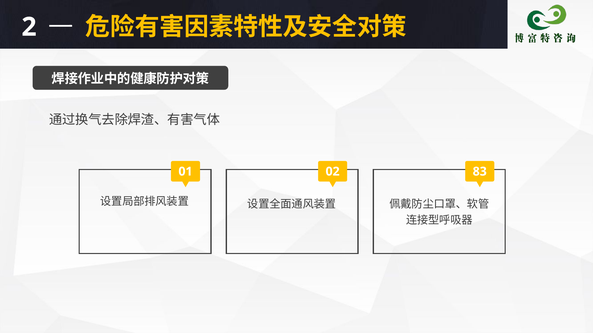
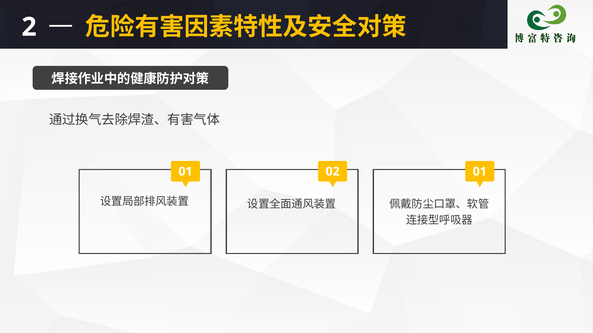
02 83: 83 -> 01
